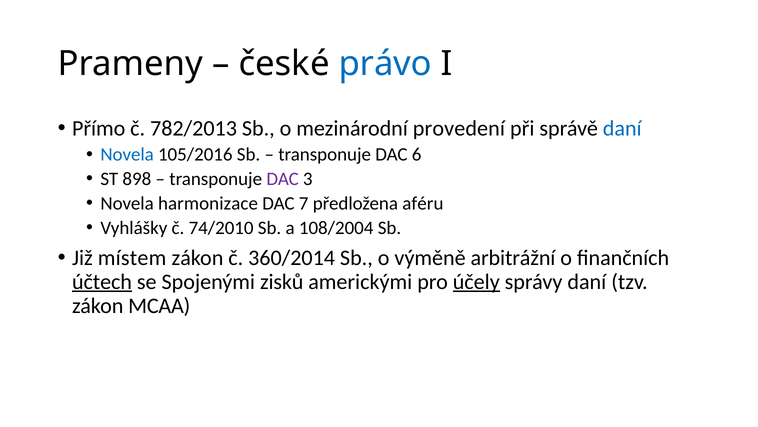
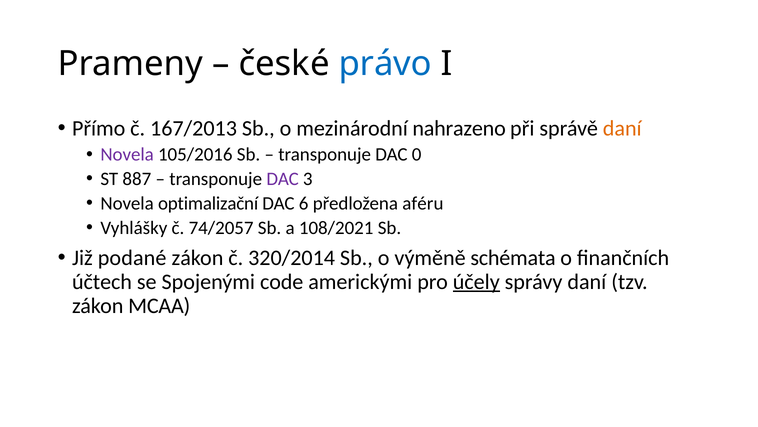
782/2013: 782/2013 -> 167/2013
provedení: provedení -> nahrazeno
daní at (622, 128) colour: blue -> orange
Novela at (127, 154) colour: blue -> purple
6: 6 -> 0
898: 898 -> 887
harmonizace: harmonizace -> optimalizační
7: 7 -> 6
74/2010: 74/2010 -> 74/2057
108/2004: 108/2004 -> 108/2021
místem: místem -> podané
360/2014: 360/2014 -> 320/2014
arbitrážní: arbitrážní -> schémata
účtech underline: present -> none
zisků: zisků -> code
